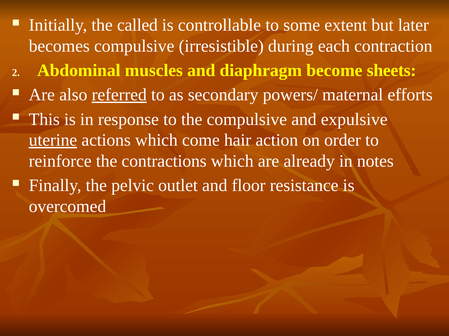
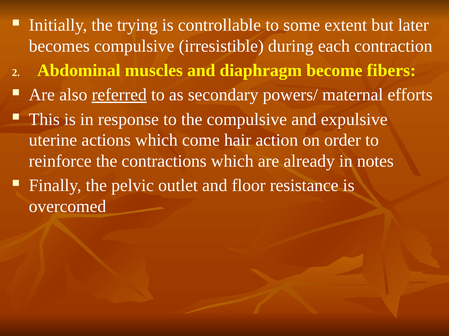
called: called -> trying
sheets: sheets -> fibers
uterine underline: present -> none
